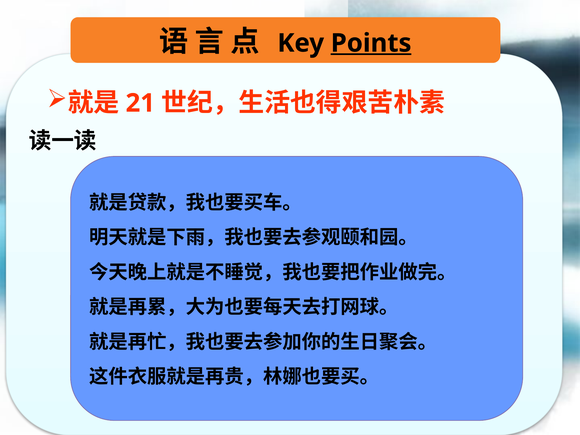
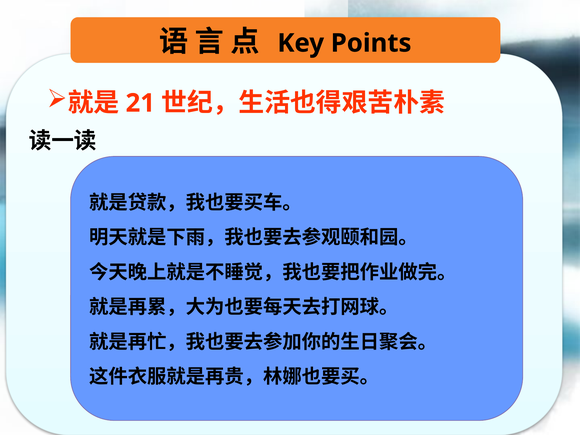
Points underline: present -> none
